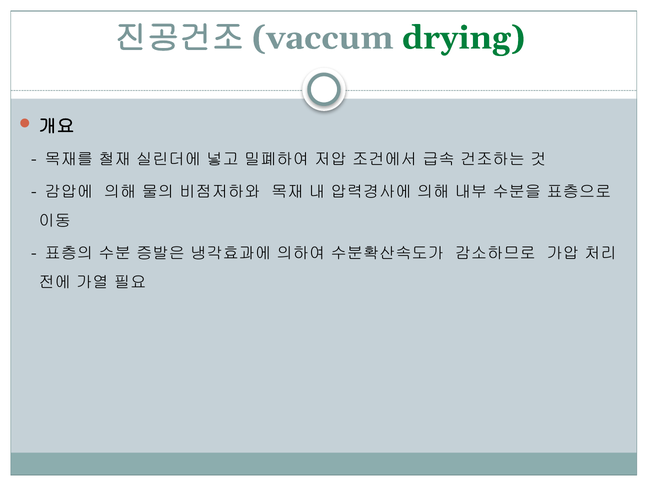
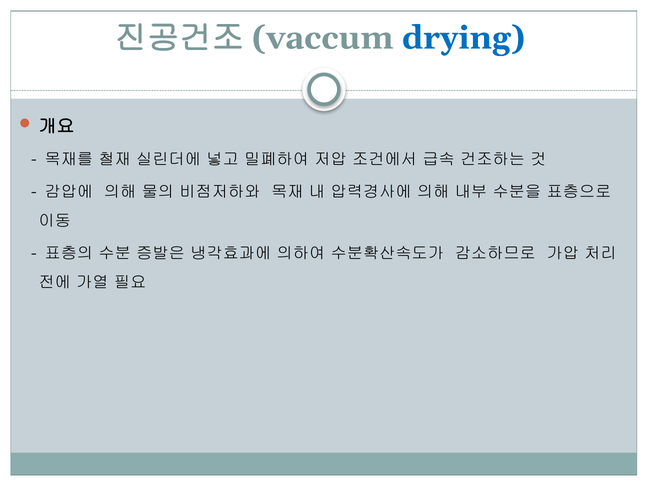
drying colour: green -> blue
